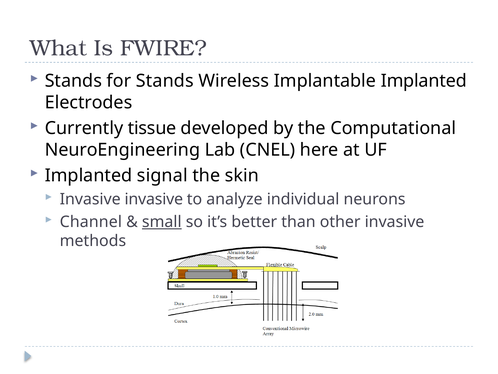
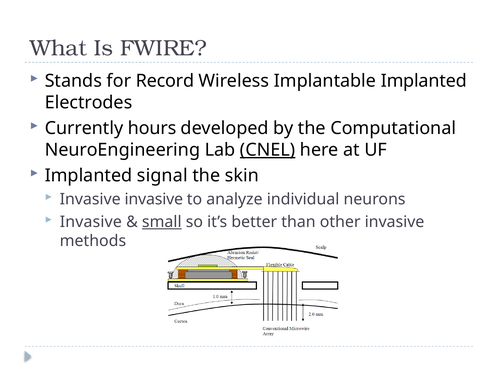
for Stands: Stands -> Record
tissue: tissue -> hours
CNEL underline: none -> present
Channel at (91, 222): Channel -> Invasive
